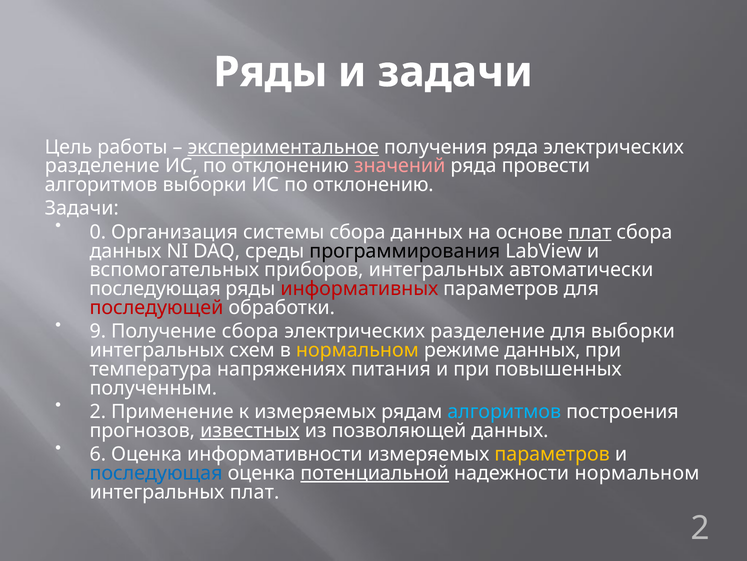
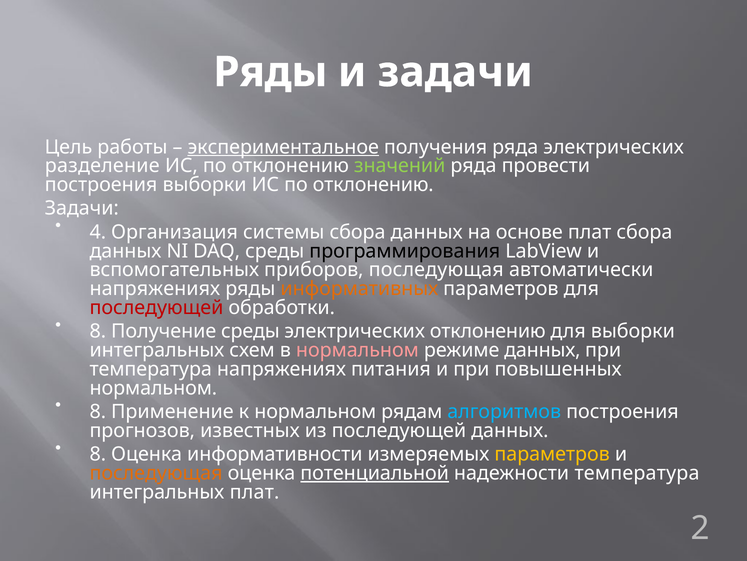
значений colour: pink -> light green
алгоритмов at (101, 185): алгоритмов -> построения
0: 0 -> 4
плат at (590, 232) underline: present -> none
приборов интегральных: интегральных -> последующая
последующая at (155, 288): последующая -> напряжениях
информативных colour: red -> orange
9 at (98, 331): 9 -> 8
Получение сбора: сбора -> среды
разделение at (488, 331): разделение -> отклонению
нормальном at (357, 350) colour: yellow -> pink
полученным at (153, 388): полученным -> нормальном
2 at (98, 411): 2 -> 8
к измеряемых: измеряемых -> нормальном
известных underline: present -> none
из позволяющей: позволяющей -> последующей
6 at (98, 454): 6 -> 8
последующая at (156, 473) colour: blue -> orange
надежности нормальном: нормальном -> температура
